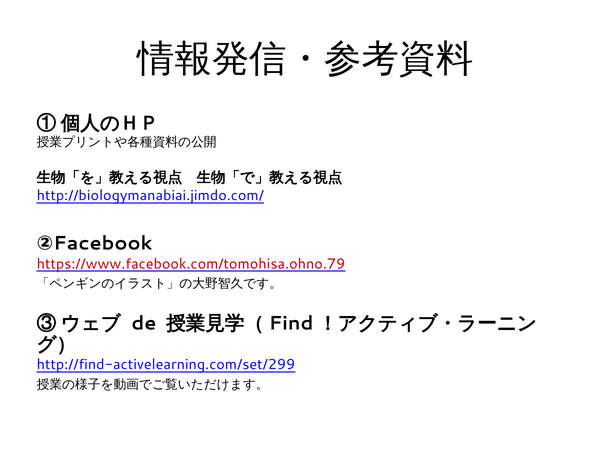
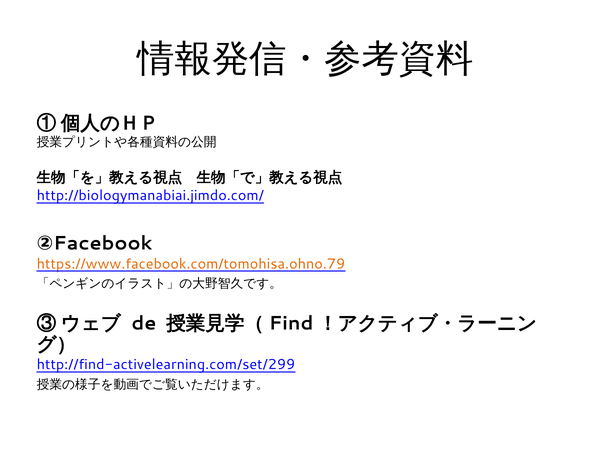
https://www.facebook.com/tomohisa.ohno.79 colour: red -> orange
